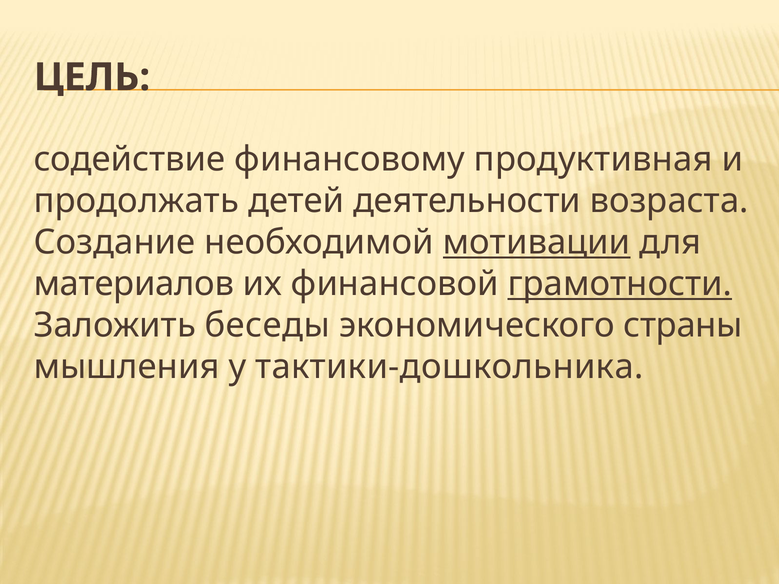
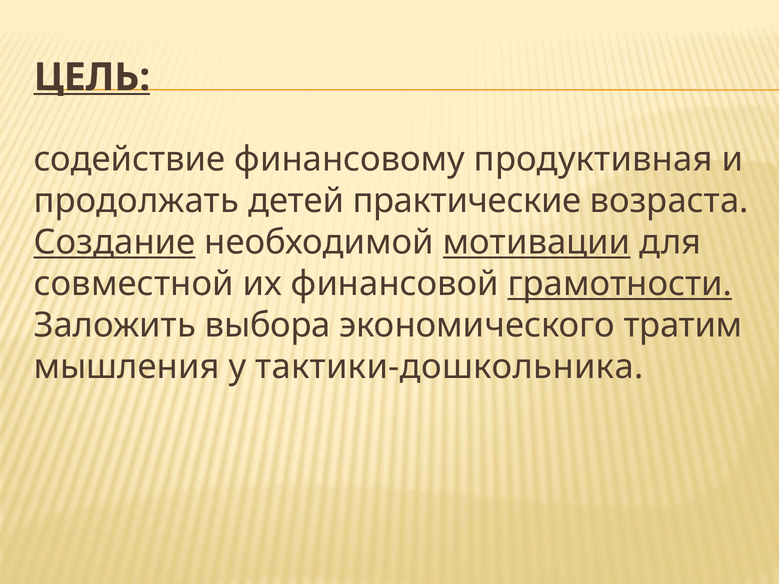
ЦЕЛЬ underline: none -> present
деятельности: деятельности -> практические
Создание underline: none -> present
материалов: материалов -> совместной
беседы: беседы -> выбора
страны: страны -> тратим
